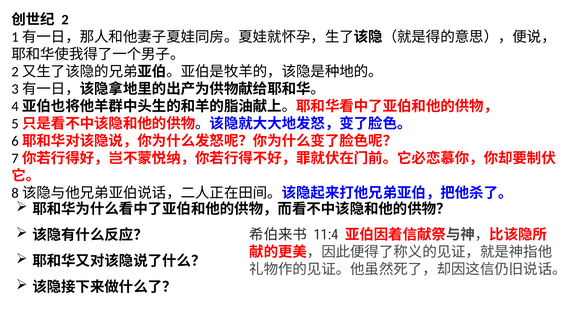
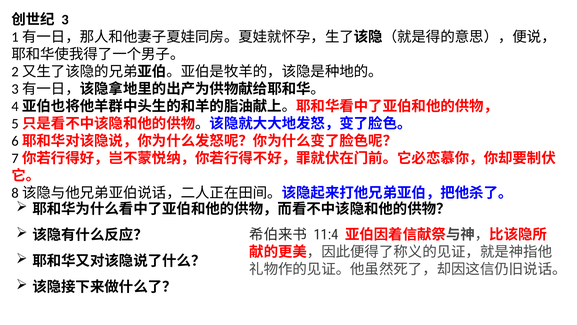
2: 2 -> 3
